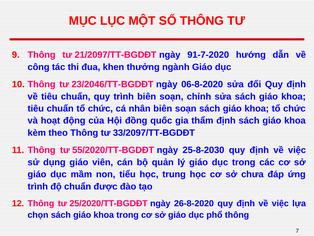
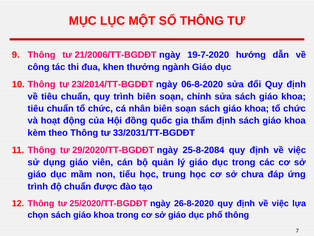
21/2097/TT-BGDĐT: 21/2097/TT-BGDĐT -> 21/2006/TT-BGDĐT
91-7-2020: 91-7-2020 -> 19-7-2020
23/2046/TT-BGDĐT: 23/2046/TT-BGDĐT -> 23/2014/TT-BGDĐT
33/2097/TT-BGDĐT: 33/2097/TT-BGDĐT -> 33/2031/TT-BGDĐT
55/2020/TT-BGDĐT: 55/2020/TT-BGDĐT -> 29/2020/TT-BGDĐT
25-8-2030: 25-8-2030 -> 25-8-2084
